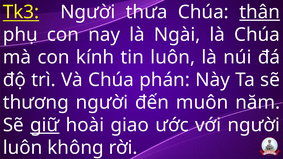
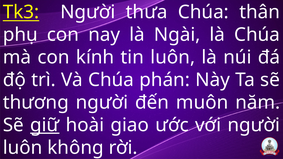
thân underline: present -> none
